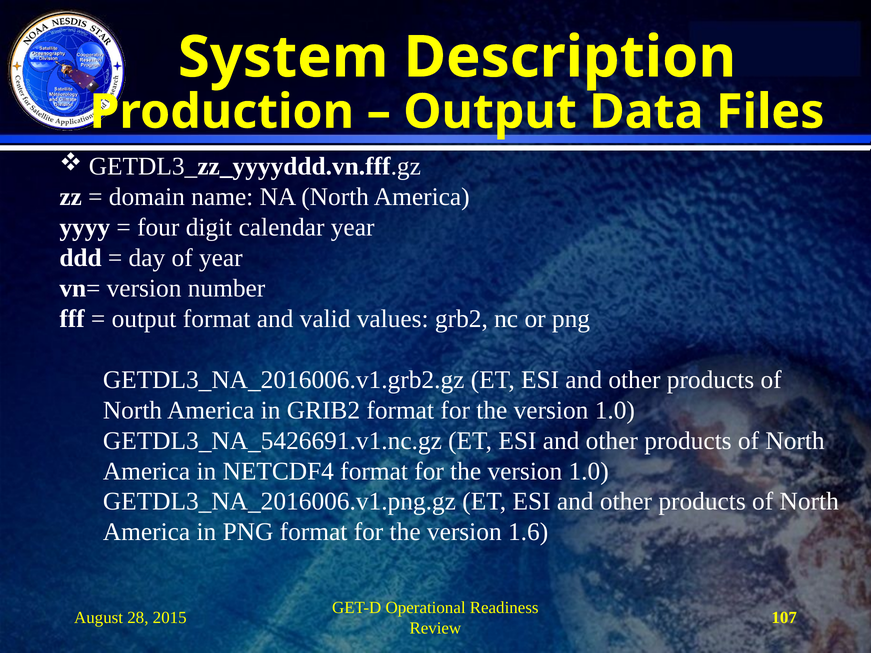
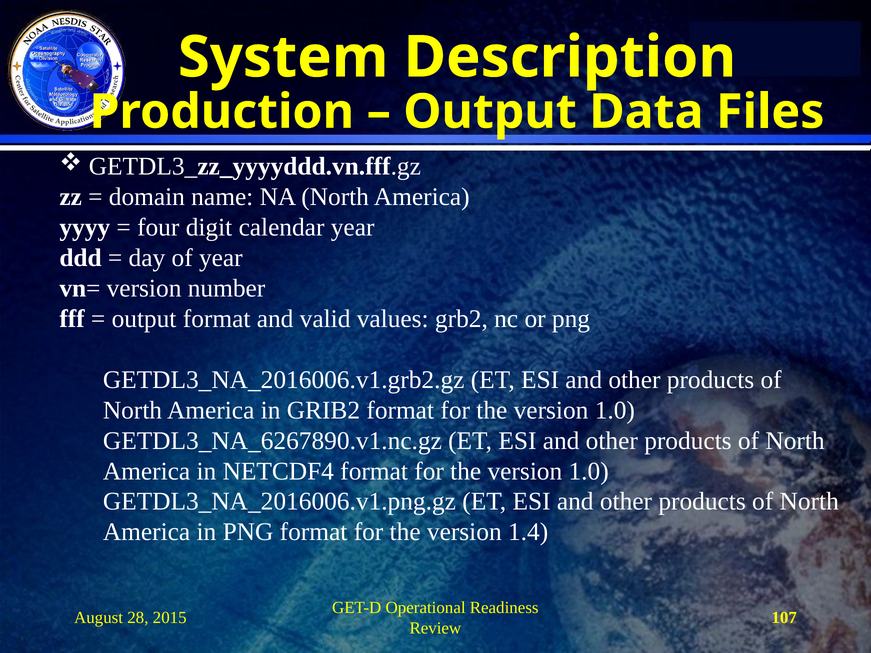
GETDL3_NA_5426691.v1.nc.gz: GETDL3_NA_5426691.v1.nc.gz -> GETDL3_NA_6267890.v1.nc.gz
1.6: 1.6 -> 1.4
